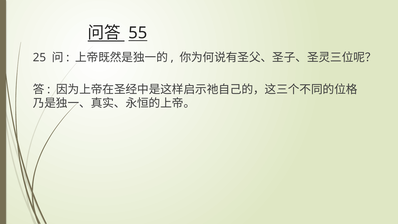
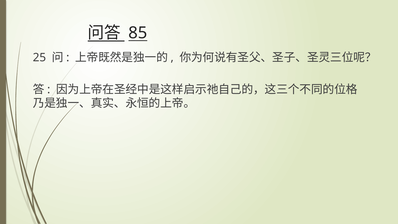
55: 55 -> 85
